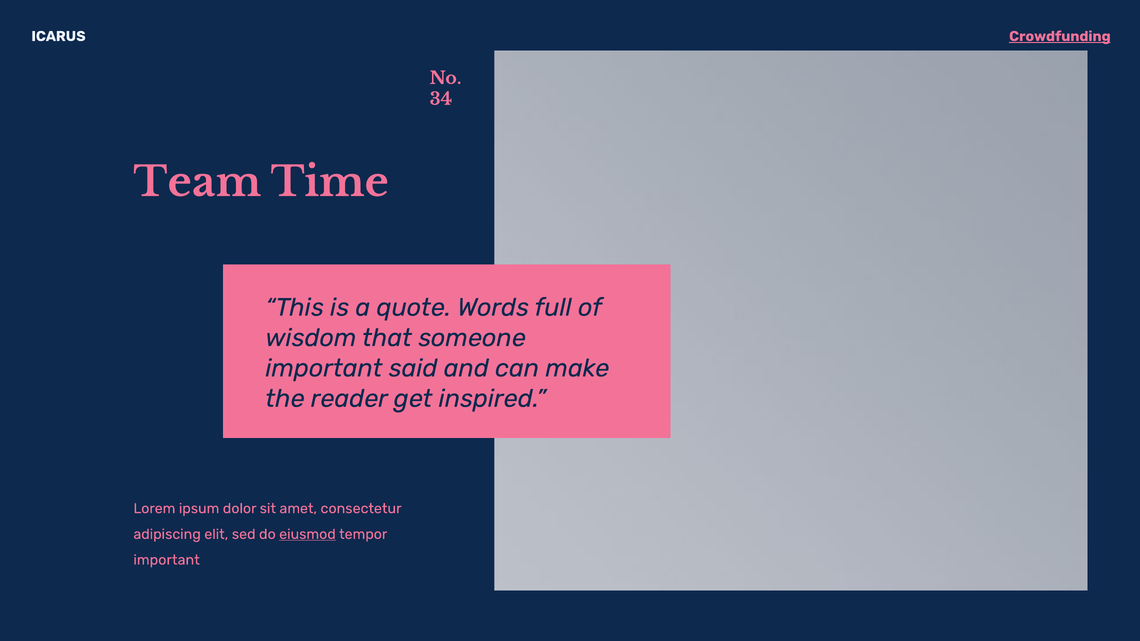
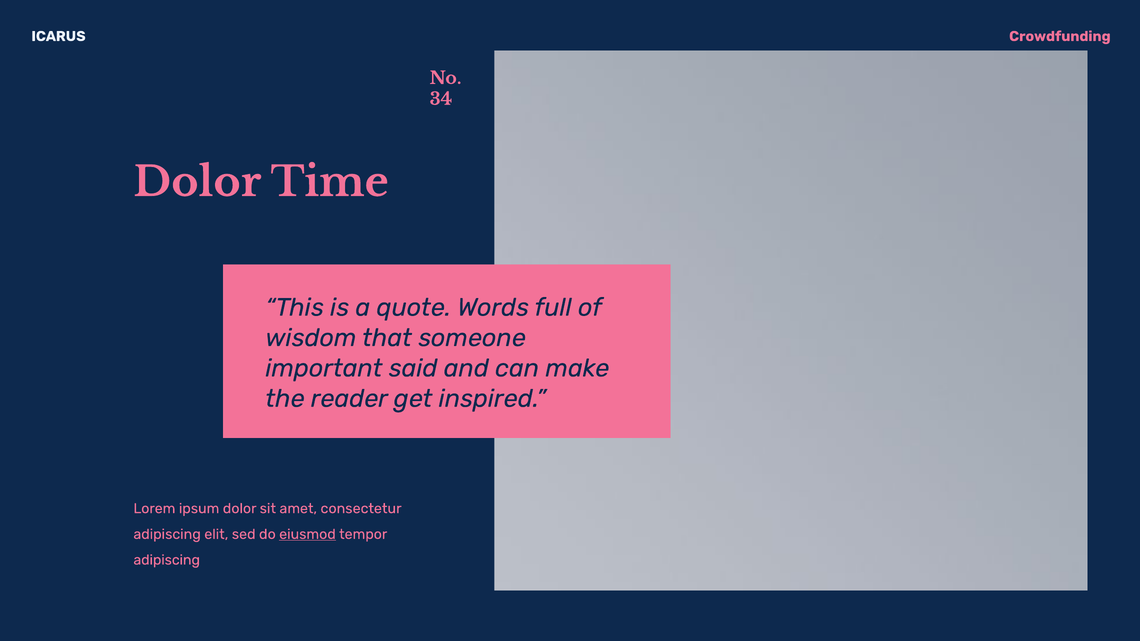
Crowdfunding underline: present -> none
Team at (197, 183): Team -> Dolor
important at (167, 560): important -> adipiscing
